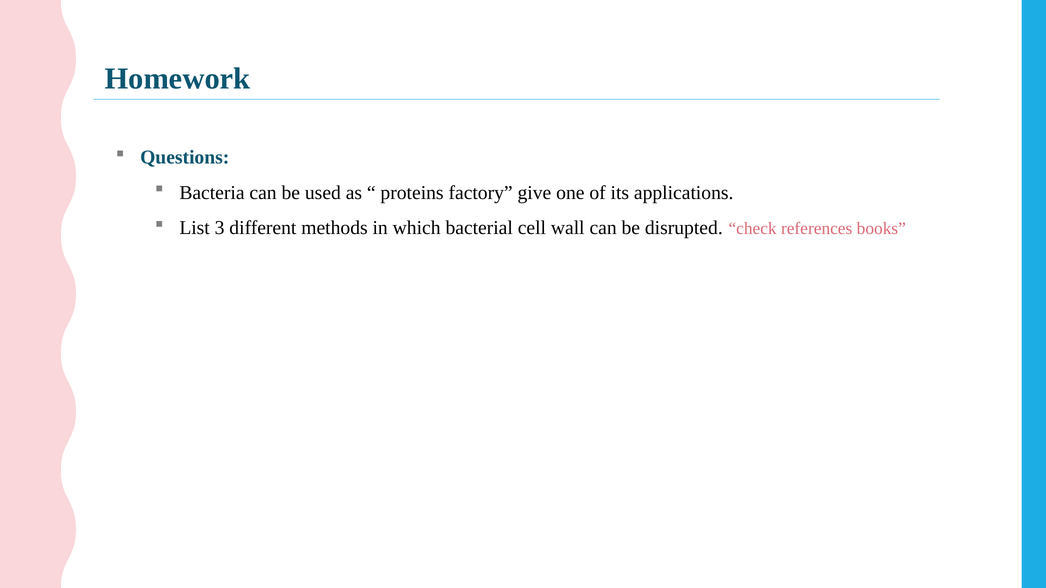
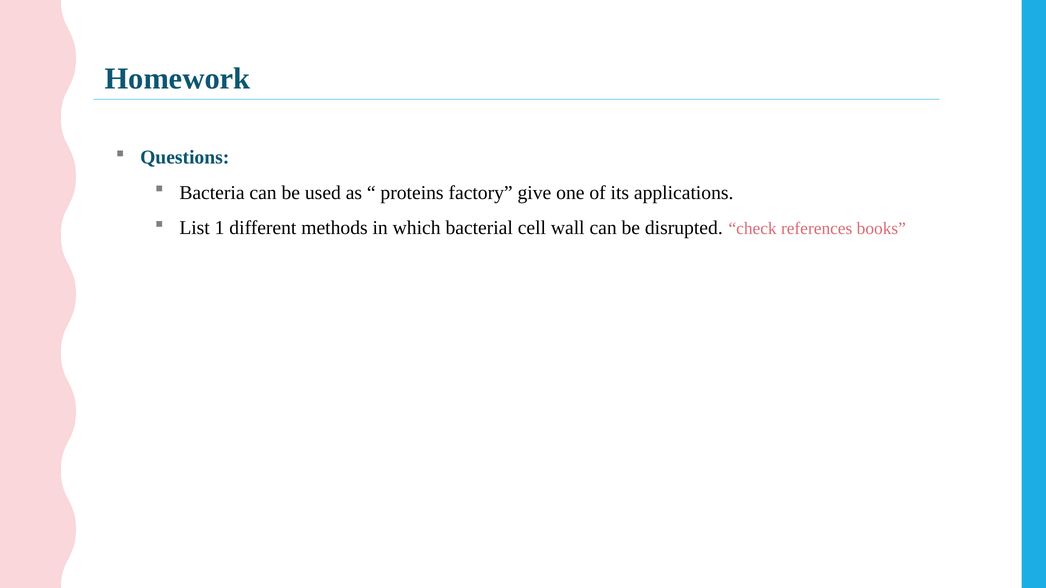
3: 3 -> 1
